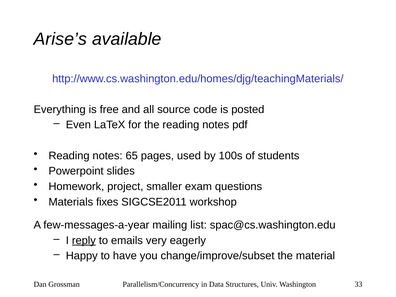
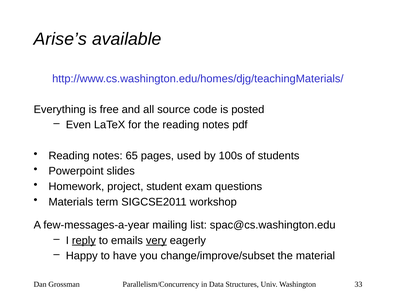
smaller: smaller -> student
fixes: fixes -> term
very underline: none -> present
